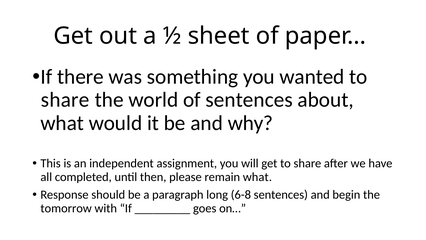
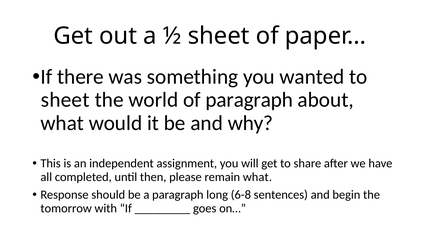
share at (65, 100): share -> sheet
of sentences: sentences -> paragraph
